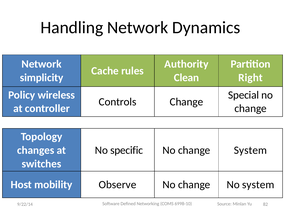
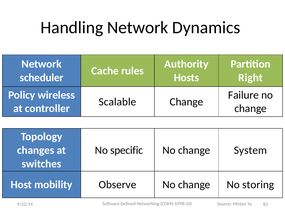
simplicity: simplicity -> scheduler
Clean: Clean -> Hosts
Special: Special -> Failure
Controls: Controls -> Scalable
No system: system -> storing
